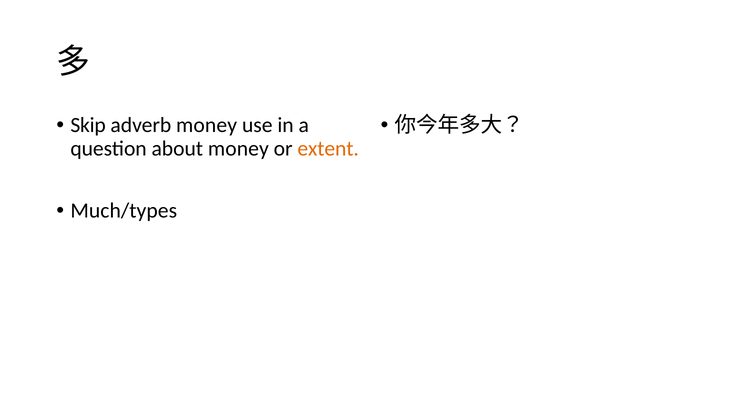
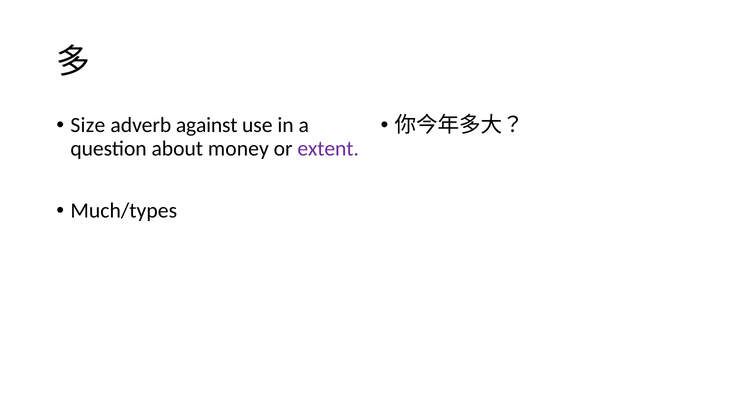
Skip: Skip -> Size
adverb money: money -> against
extent colour: orange -> purple
